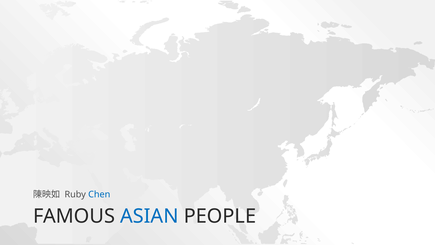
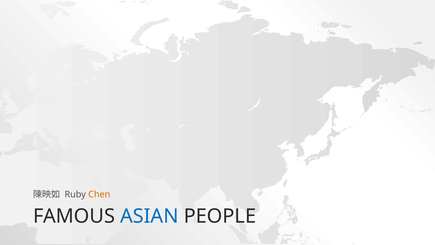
Chen colour: blue -> orange
